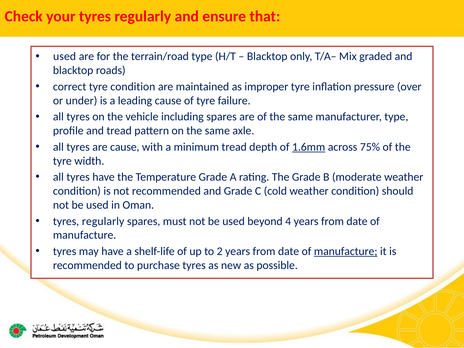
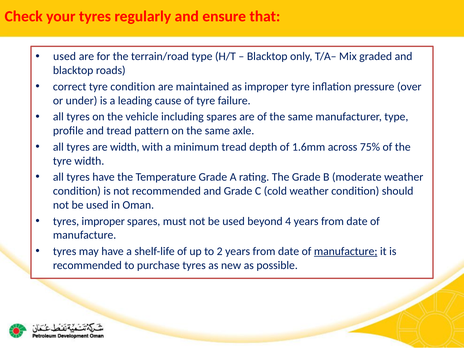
are cause: cause -> width
1.6mm underline: present -> none
regularly at (103, 221): regularly -> improper
